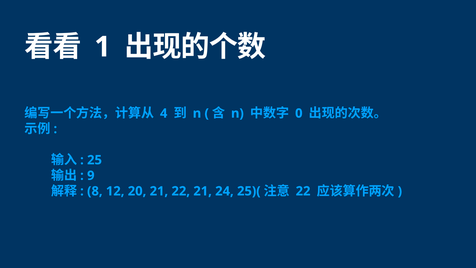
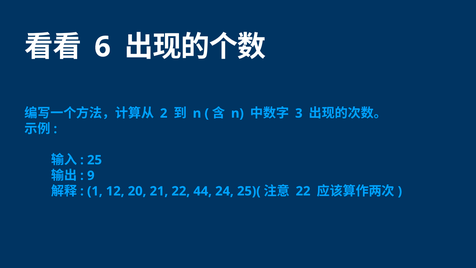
1: 1 -> 6
4: 4 -> 2
0: 0 -> 3
8: 8 -> 1
22 21: 21 -> 44
